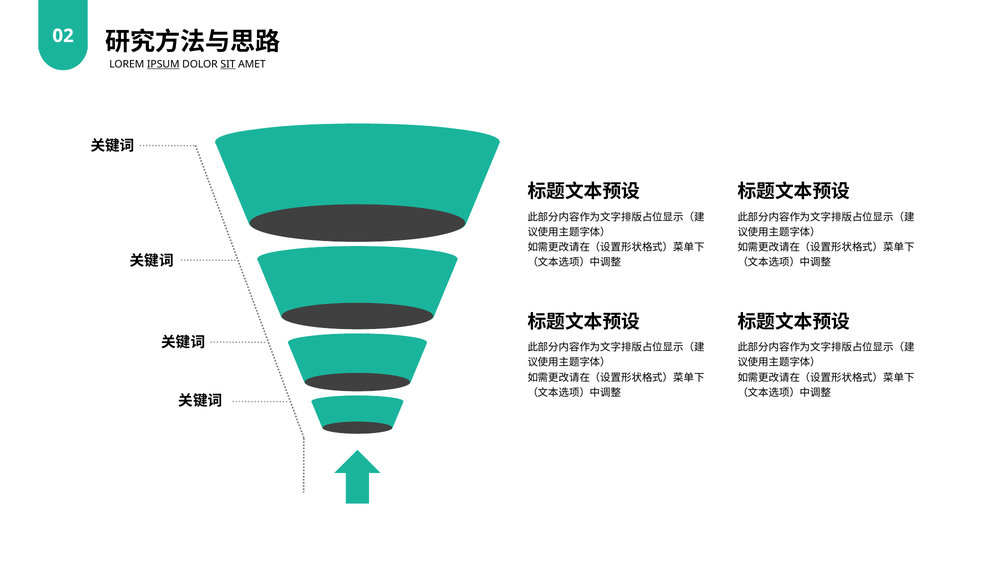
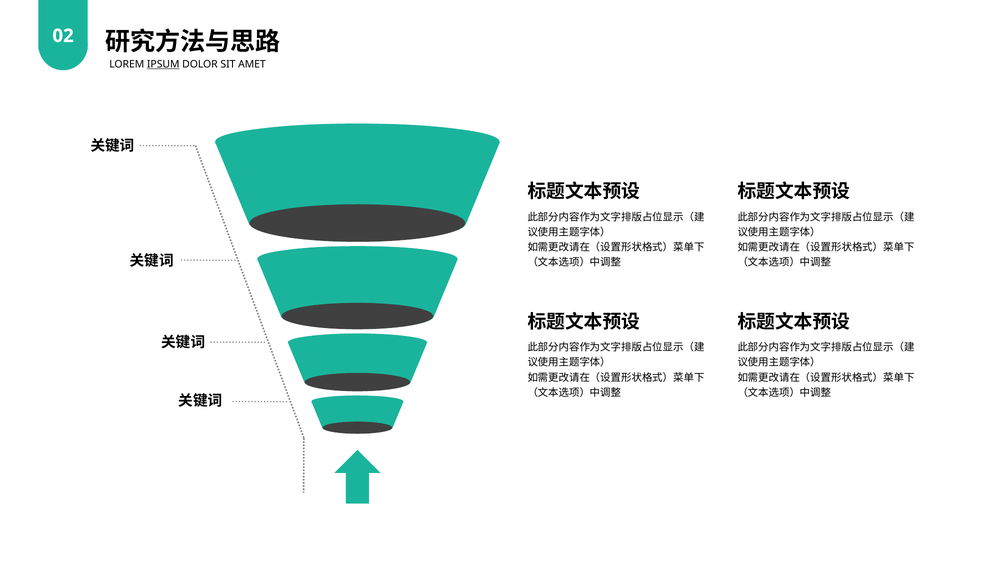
SIT underline: present -> none
